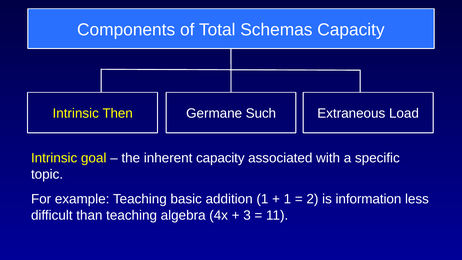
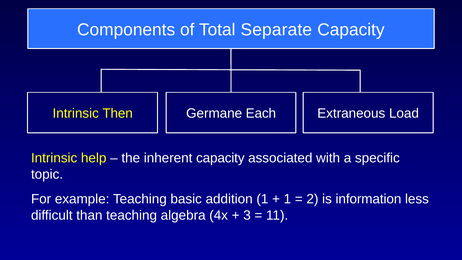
Schemas: Schemas -> Separate
Such: Such -> Each
goal: goal -> help
